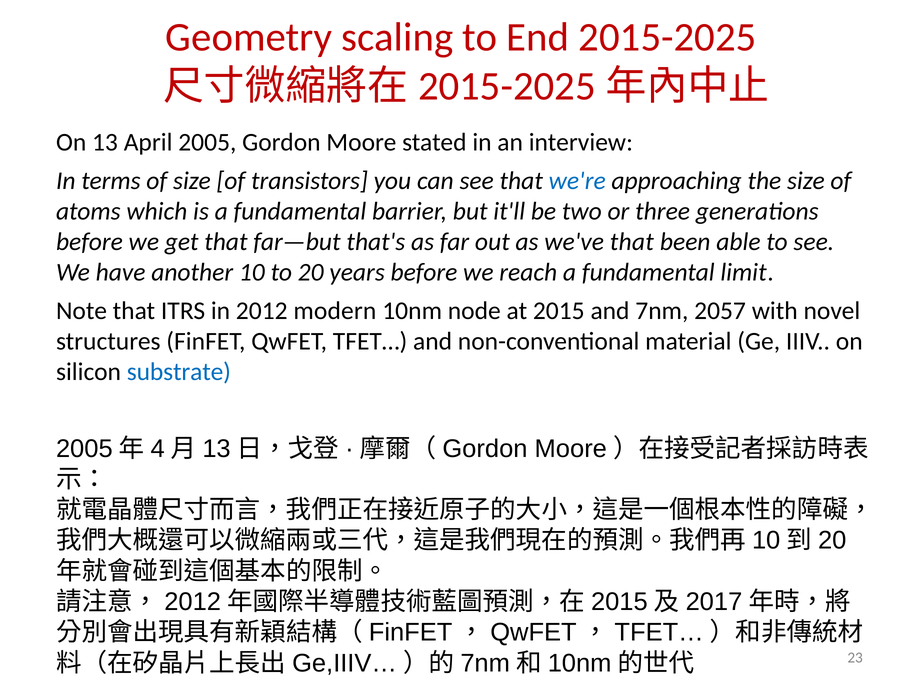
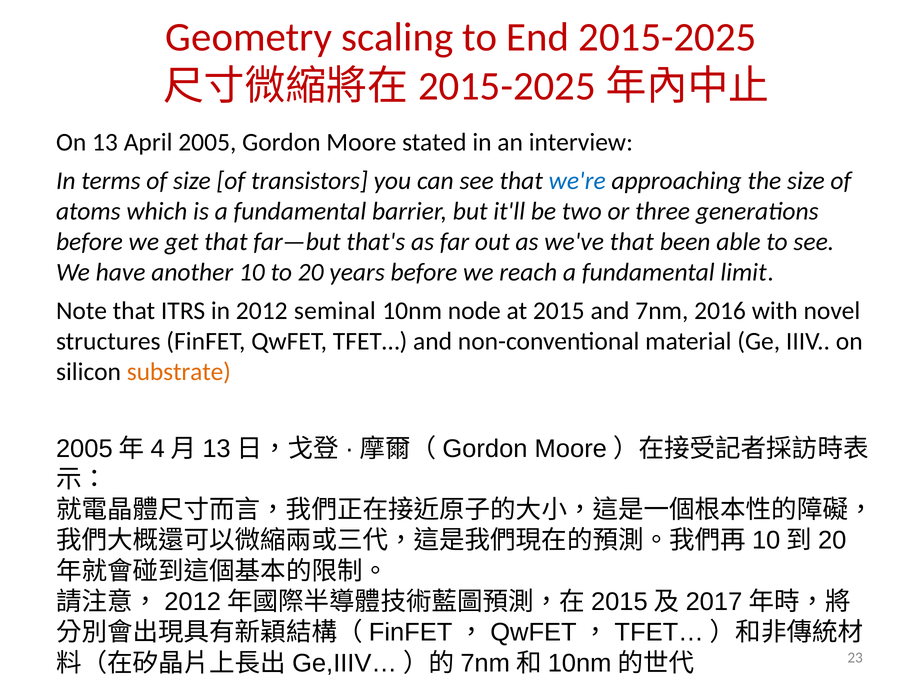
modern: modern -> seminal
2057: 2057 -> 2016
substrate colour: blue -> orange
